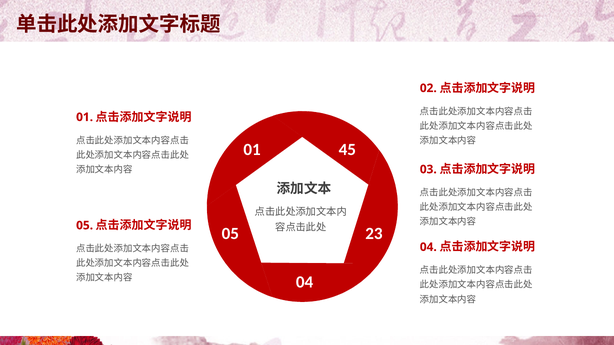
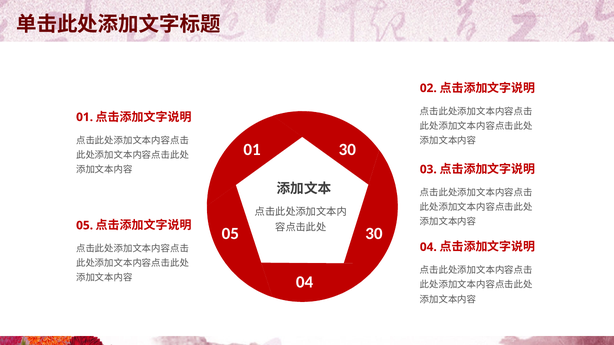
01 45: 45 -> 30
05 23: 23 -> 30
